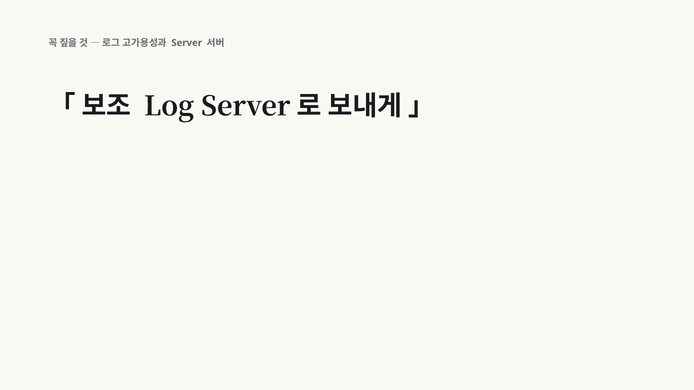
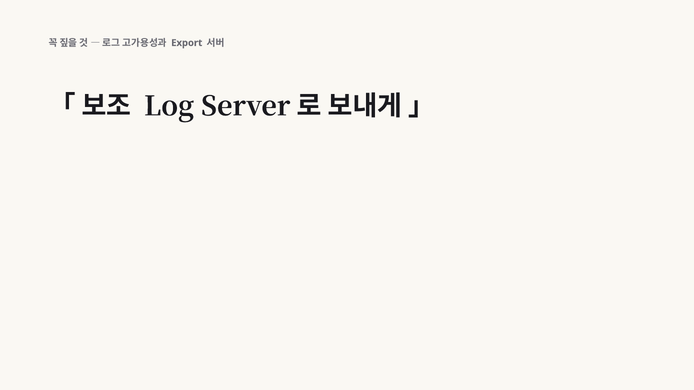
Server at (187, 43): Server -> Export
